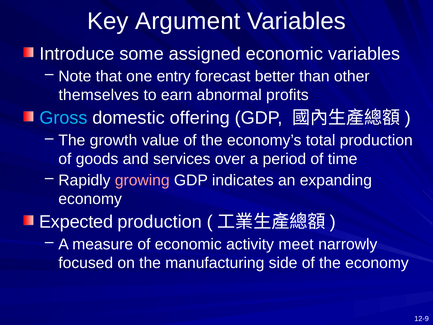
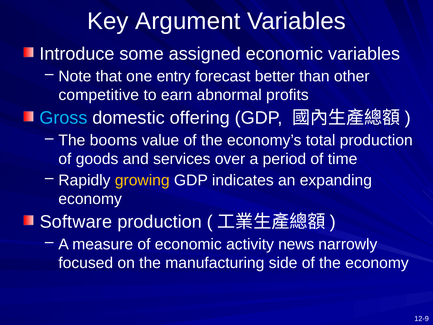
themselves: themselves -> competitive
growth: growth -> booms
growing colour: pink -> yellow
Expected: Expected -> Software
meet: meet -> news
